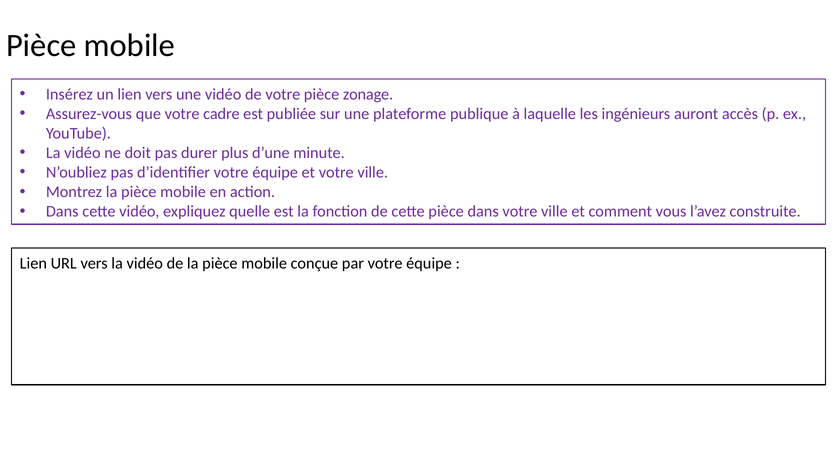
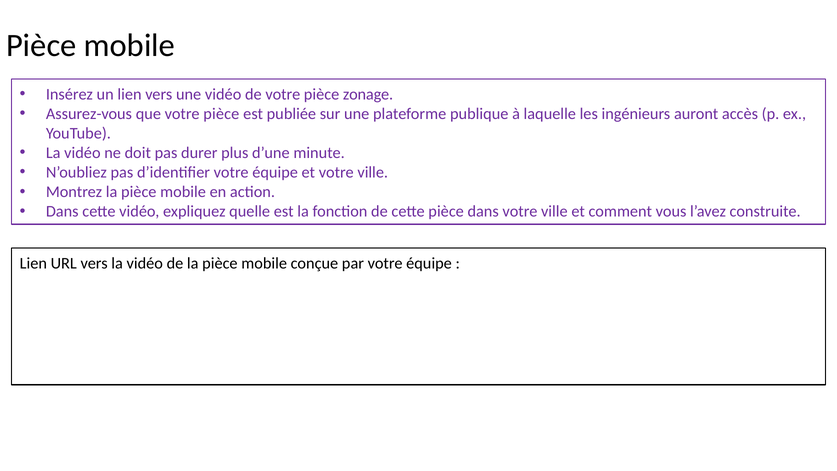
que votre cadre: cadre -> pièce
